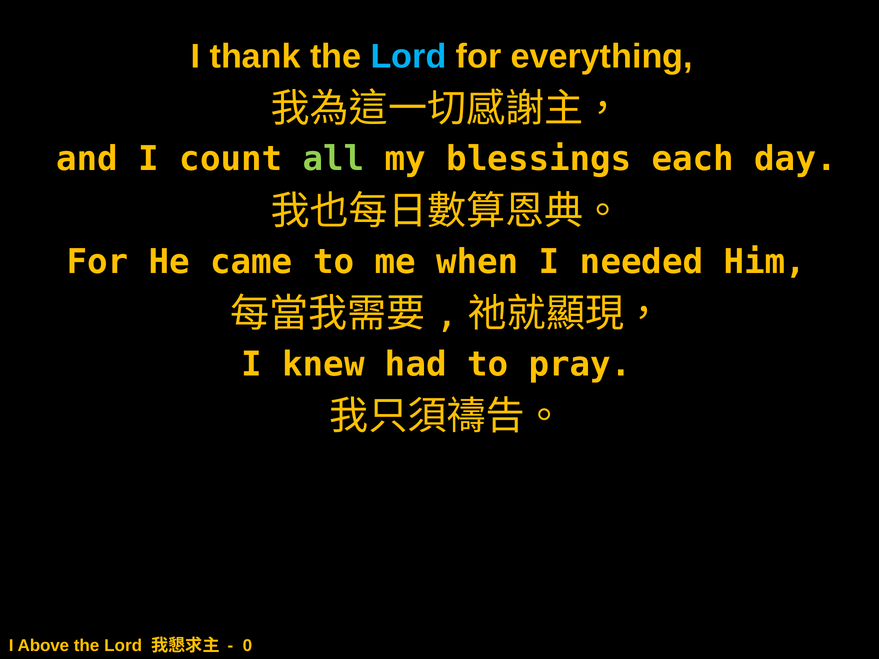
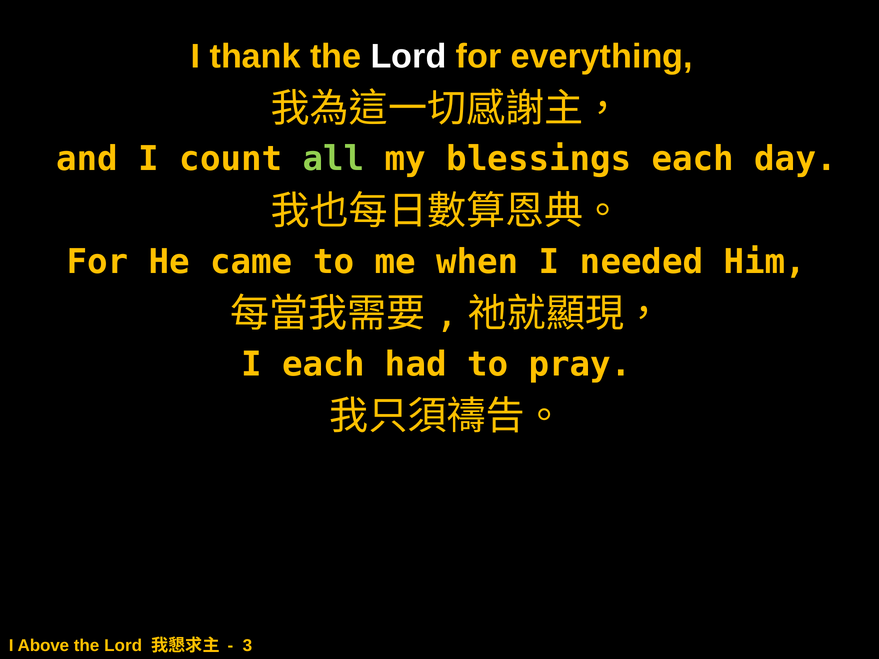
Lord at (409, 57) colour: light blue -> white
I knew: knew -> each
0: 0 -> 3
